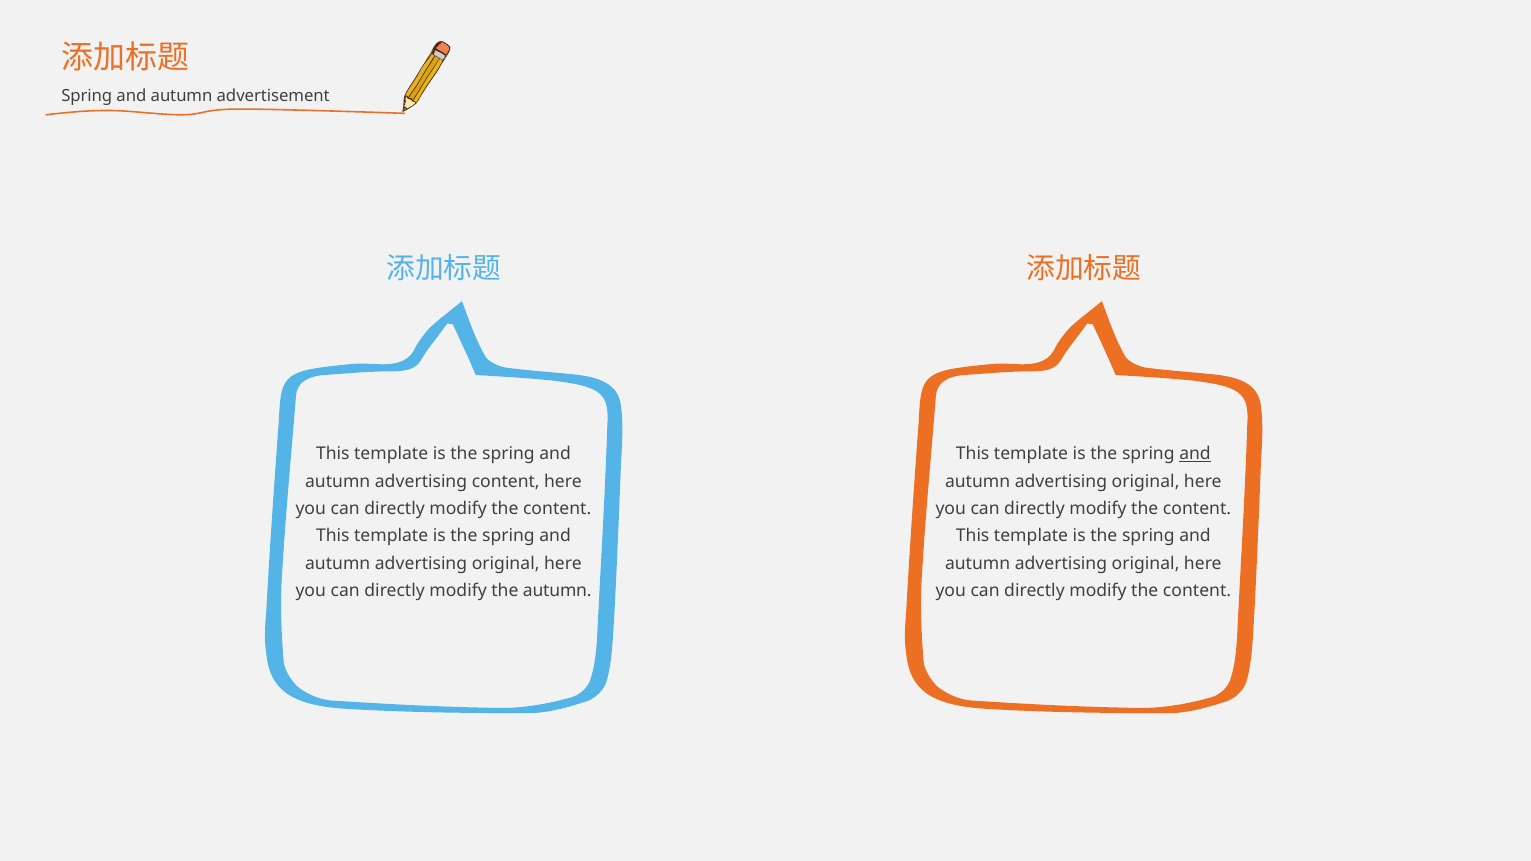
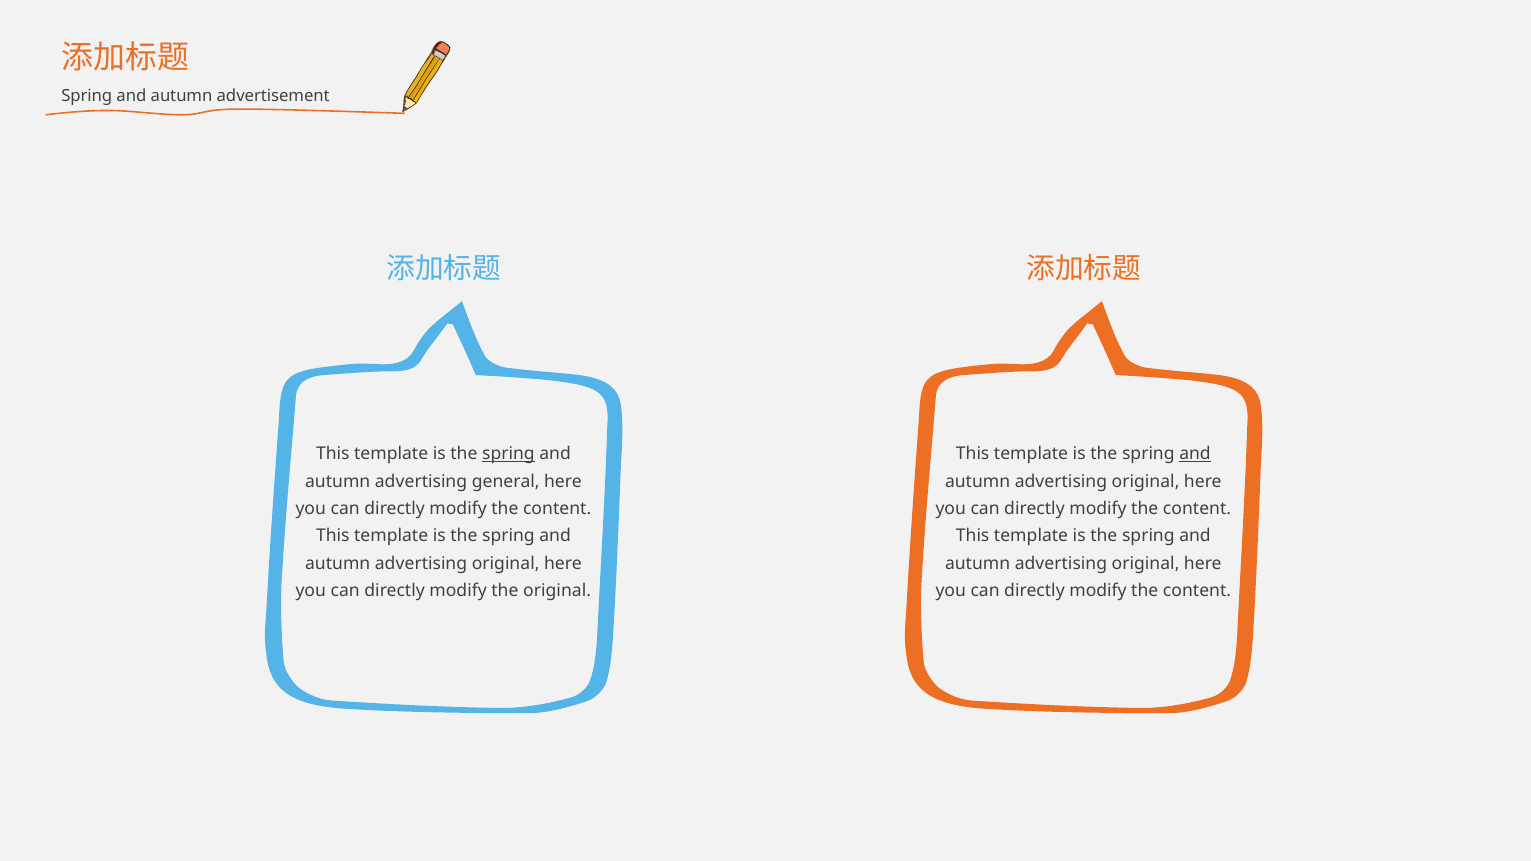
spring at (508, 454) underline: none -> present
advertising content: content -> general
the autumn: autumn -> original
